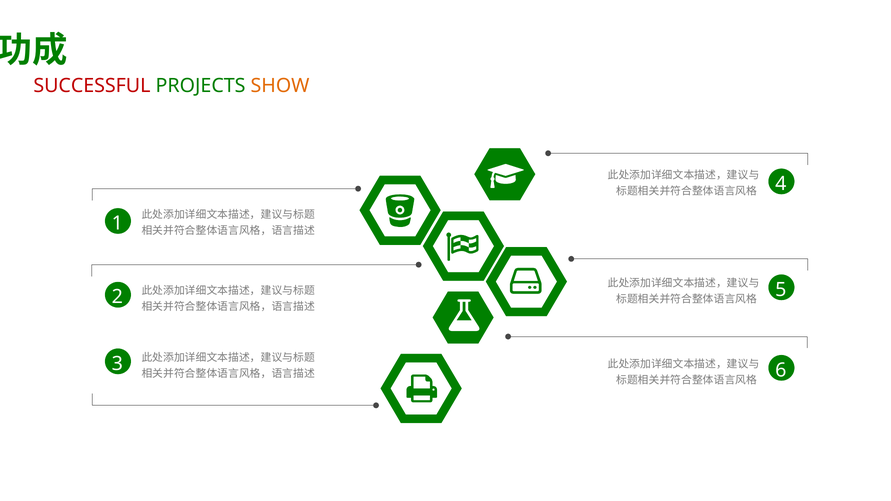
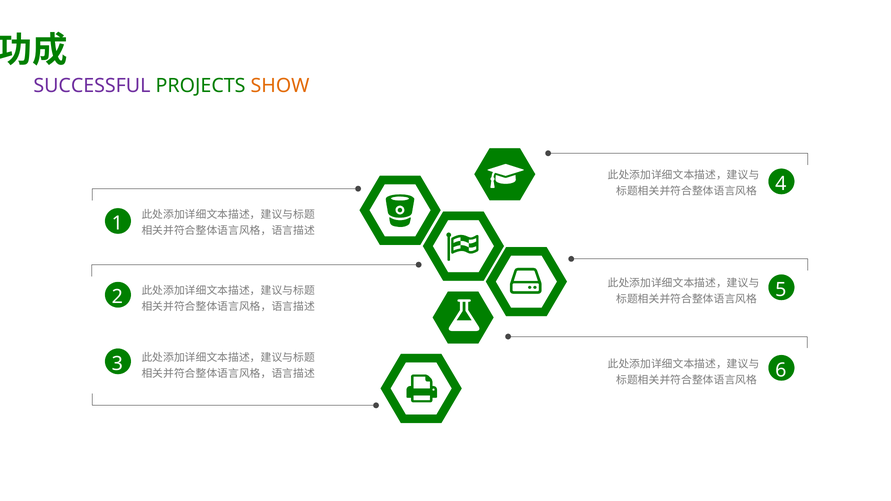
SUCCESSFUL colour: red -> purple
